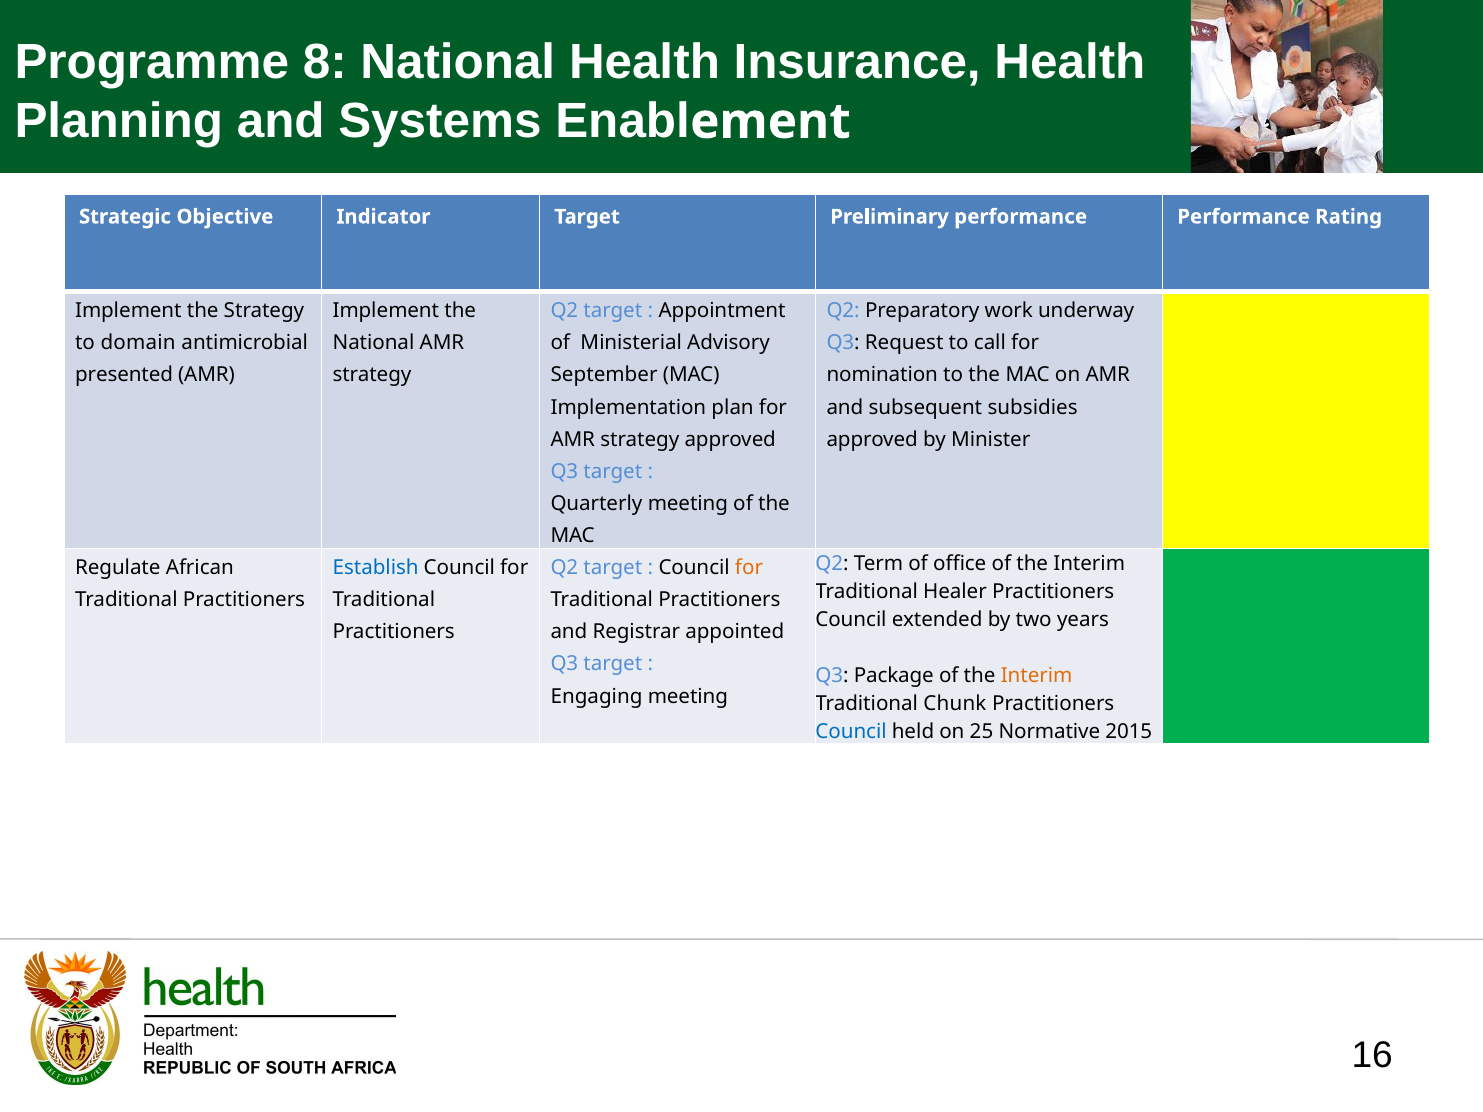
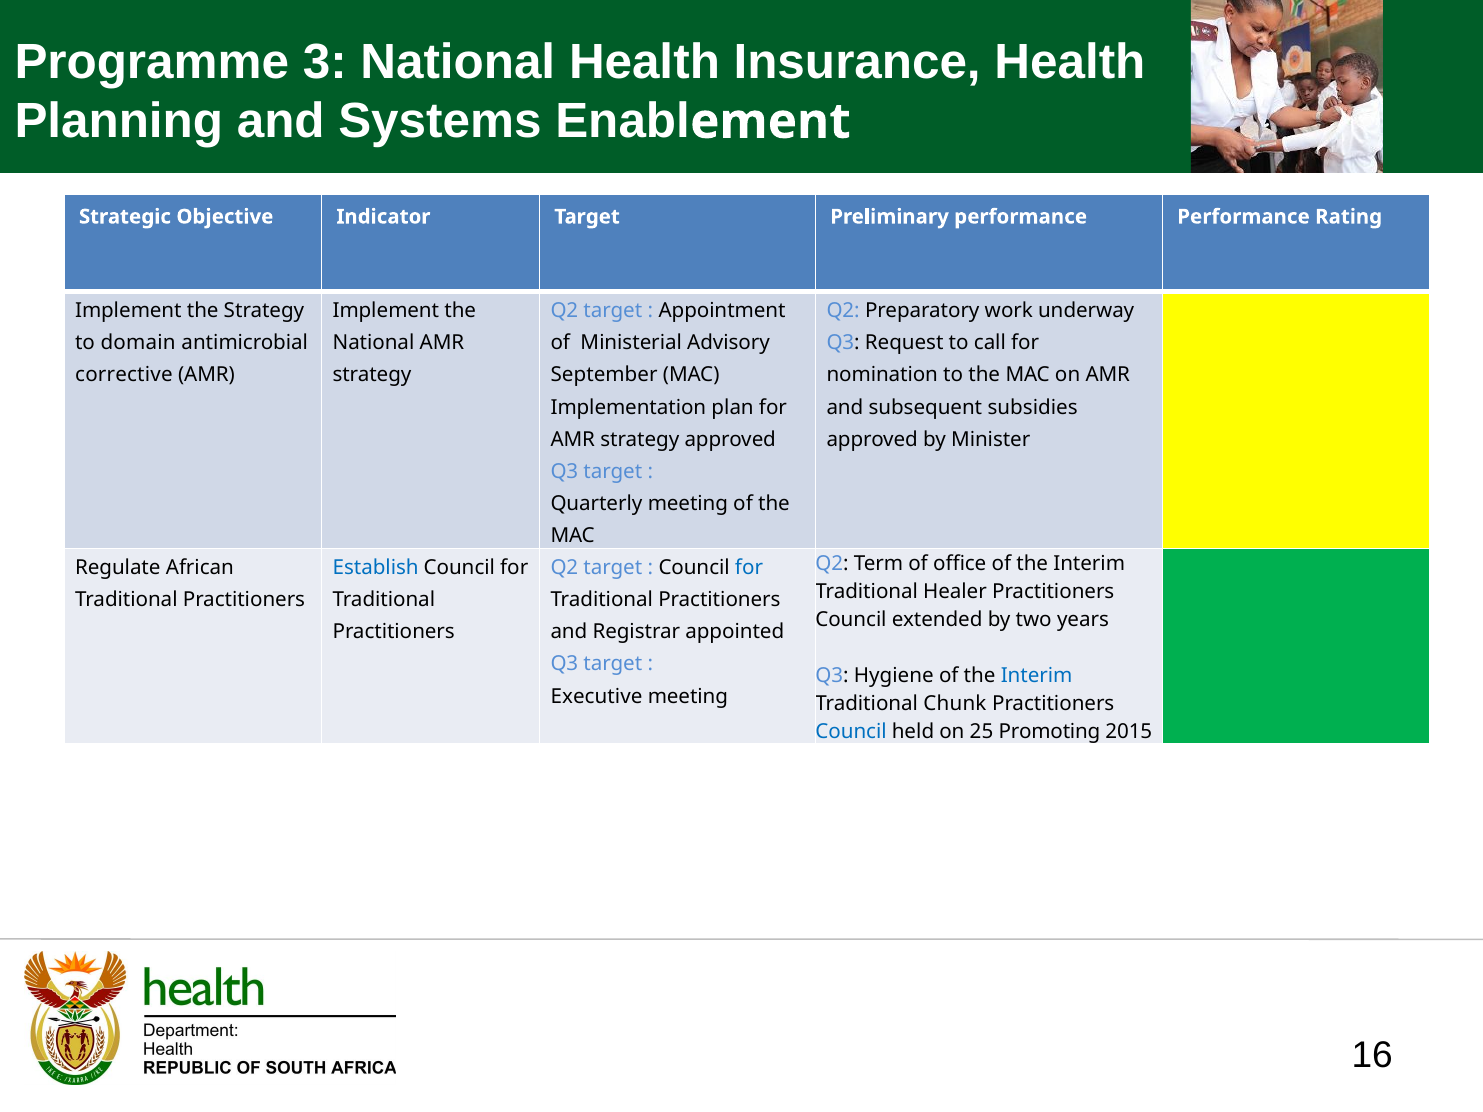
8: 8 -> 3
presented: presented -> corrective
for at (749, 568) colour: orange -> blue
Package: Package -> Hygiene
Interim at (1037, 676) colour: orange -> blue
Engaging: Engaging -> Executive
Normative: Normative -> Promoting
